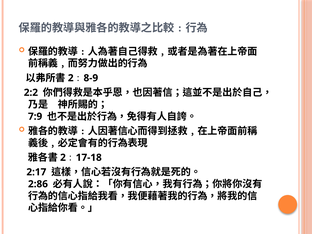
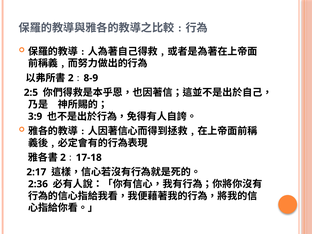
2:2: 2:2 -> 2:5
7:9: 7:9 -> 3:9
2:86: 2:86 -> 2:36
